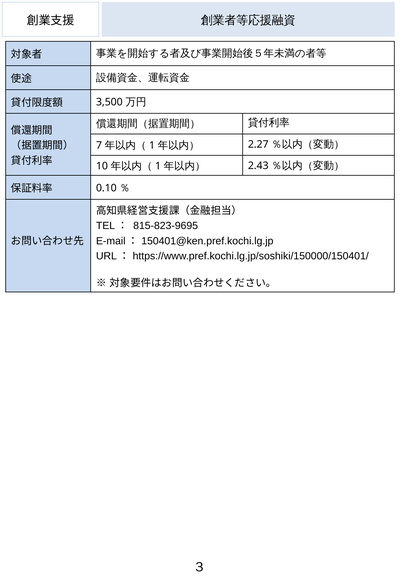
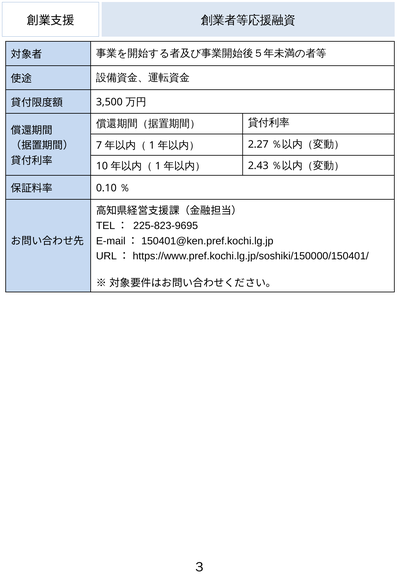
815-823-9695: 815-823-9695 -> 225-823-9695
